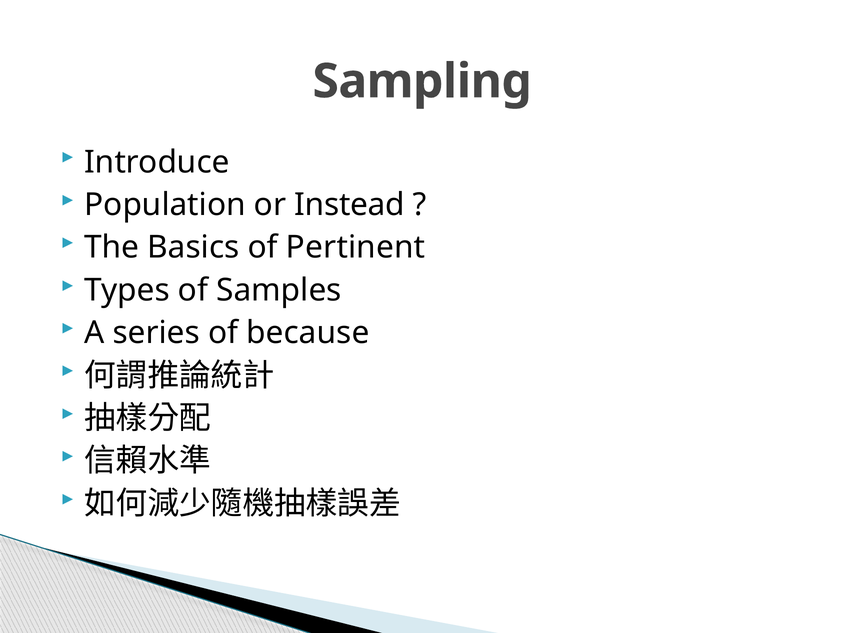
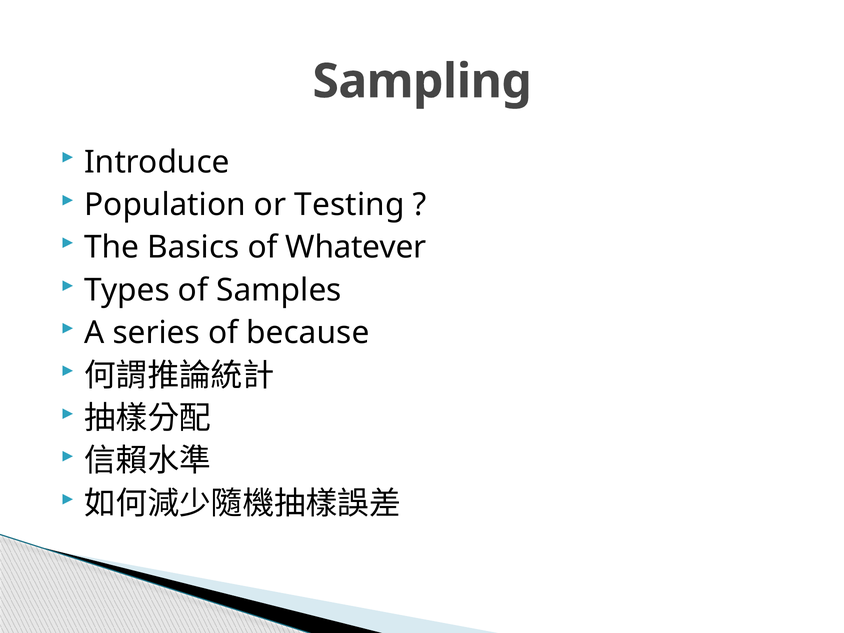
Instead: Instead -> Testing
Pertinent: Pertinent -> Whatever
